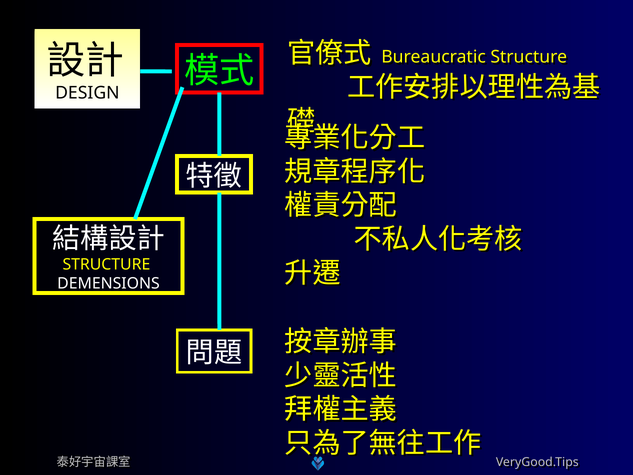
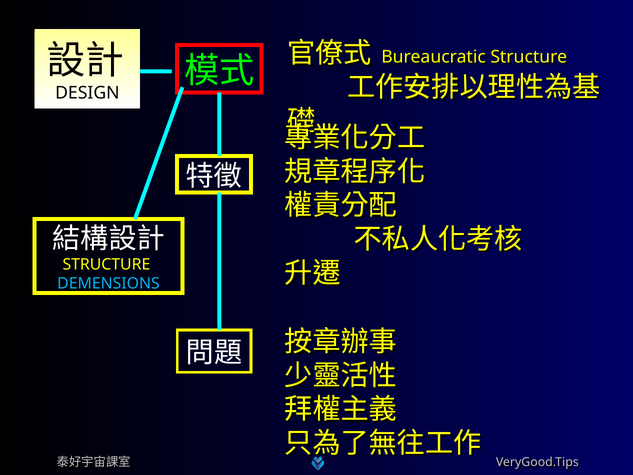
DEMENSIONS colour: white -> light blue
